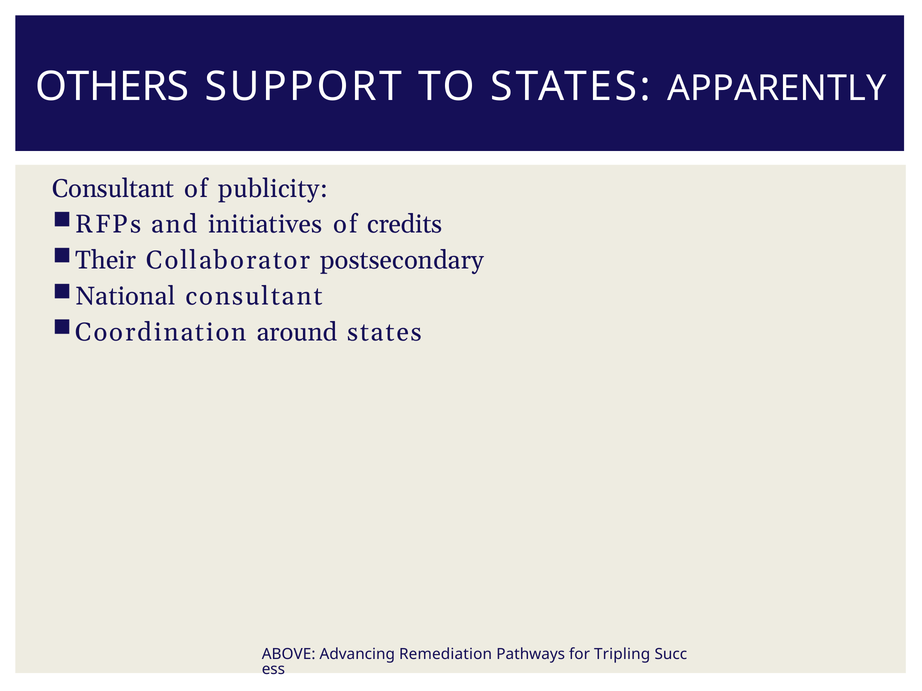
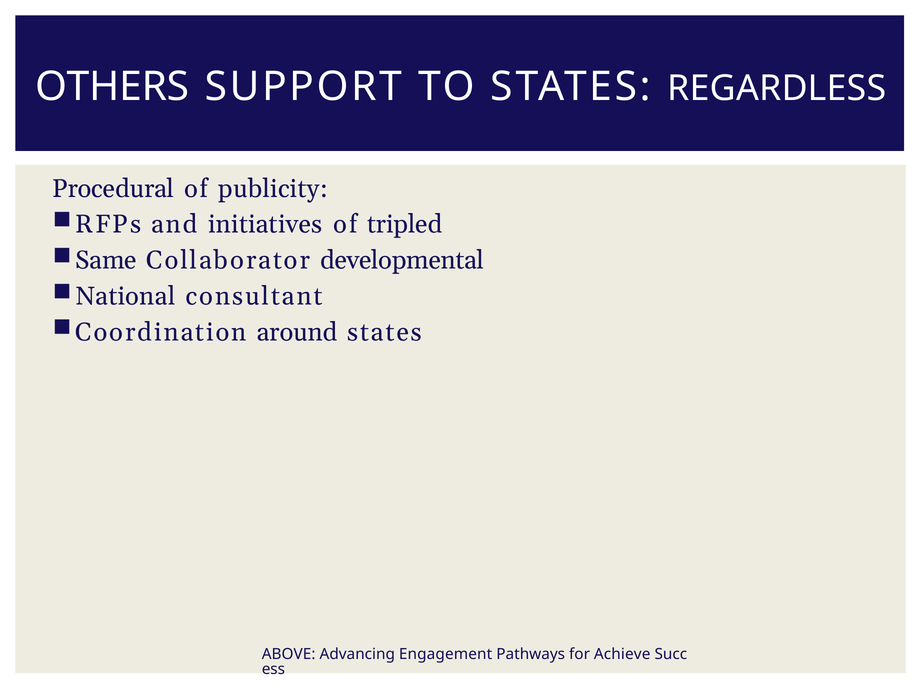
APPARENTLY: APPARENTLY -> REGARDLESS
Consultant at (113, 189): Consultant -> Procedural
credits: credits -> tripled
Their: Their -> Same
postsecondary: postsecondary -> developmental
Remediation: Remediation -> Engagement
Tripling: Tripling -> Achieve
